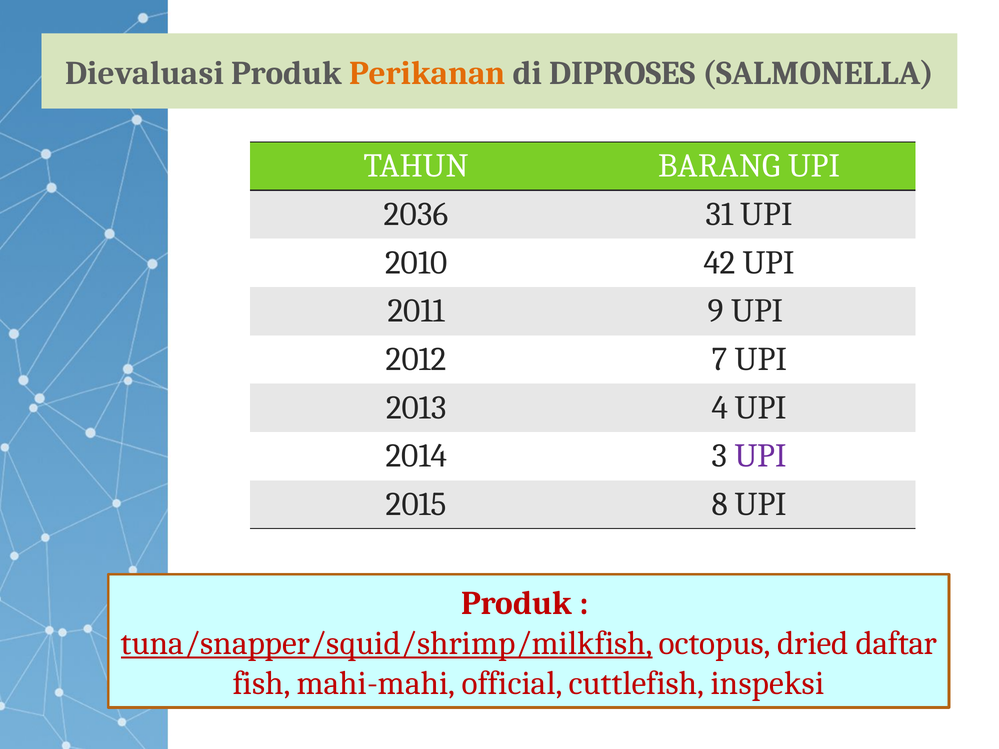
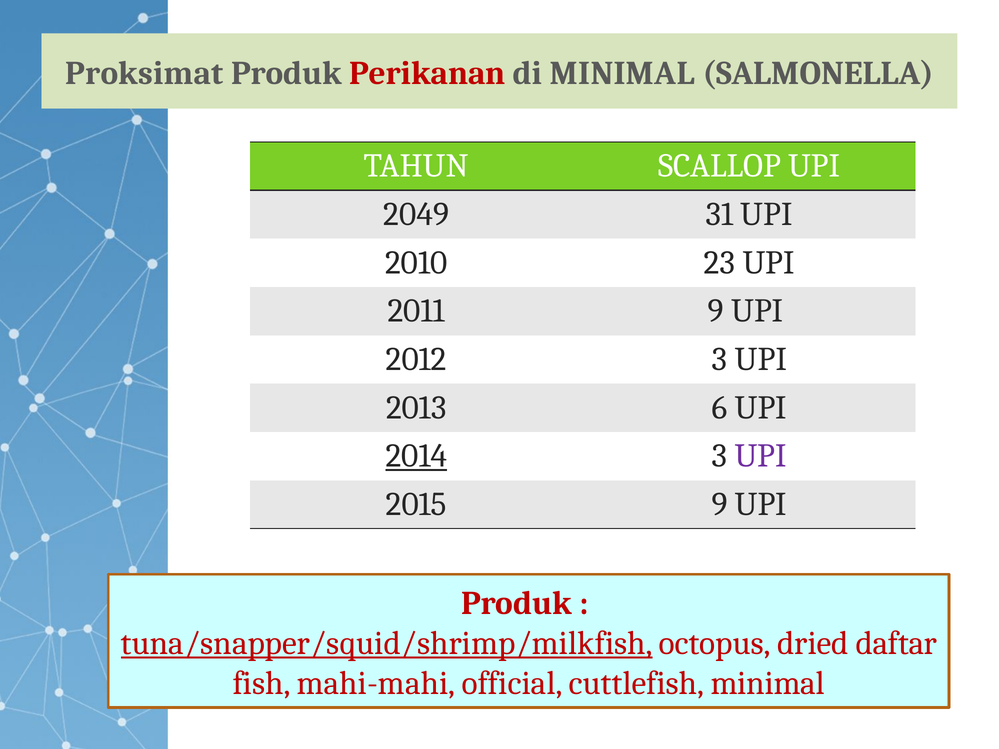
Dievaluasi: Dievaluasi -> Proksimat
Perikanan colour: orange -> red
di DIPROSES: DIPROSES -> MINIMAL
BARANG: BARANG -> SCALLOP
2036: 2036 -> 2049
42: 42 -> 23
2012 7: 7 -> 3
4: 4 -> 6
2014 underline: none -> present
2015 8: 8 -> 9
cuttlefish inspeksi: inspeksi -> minimal
